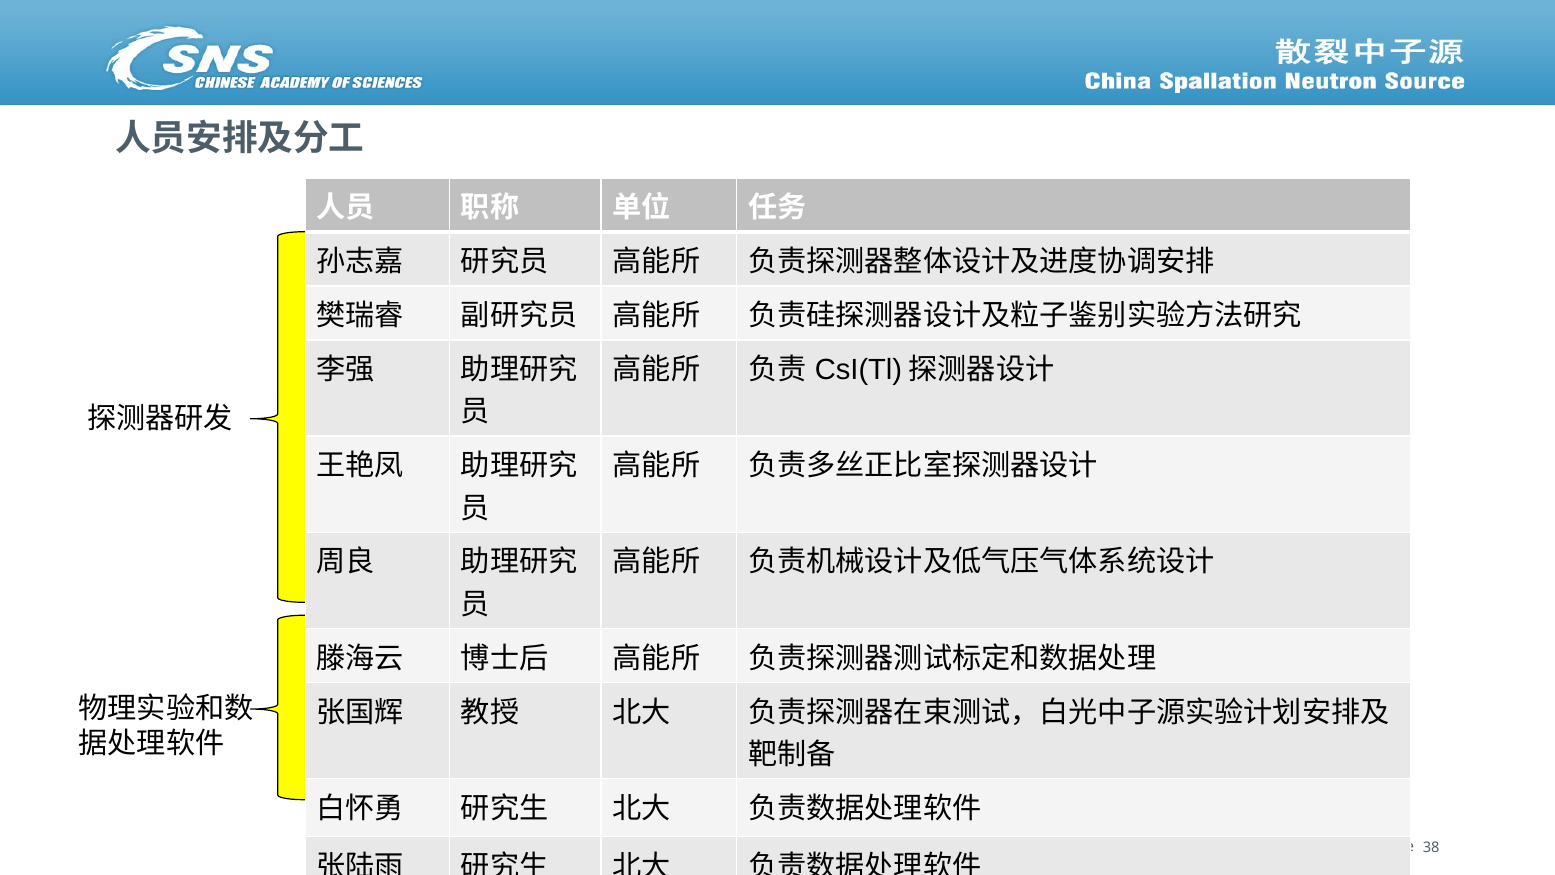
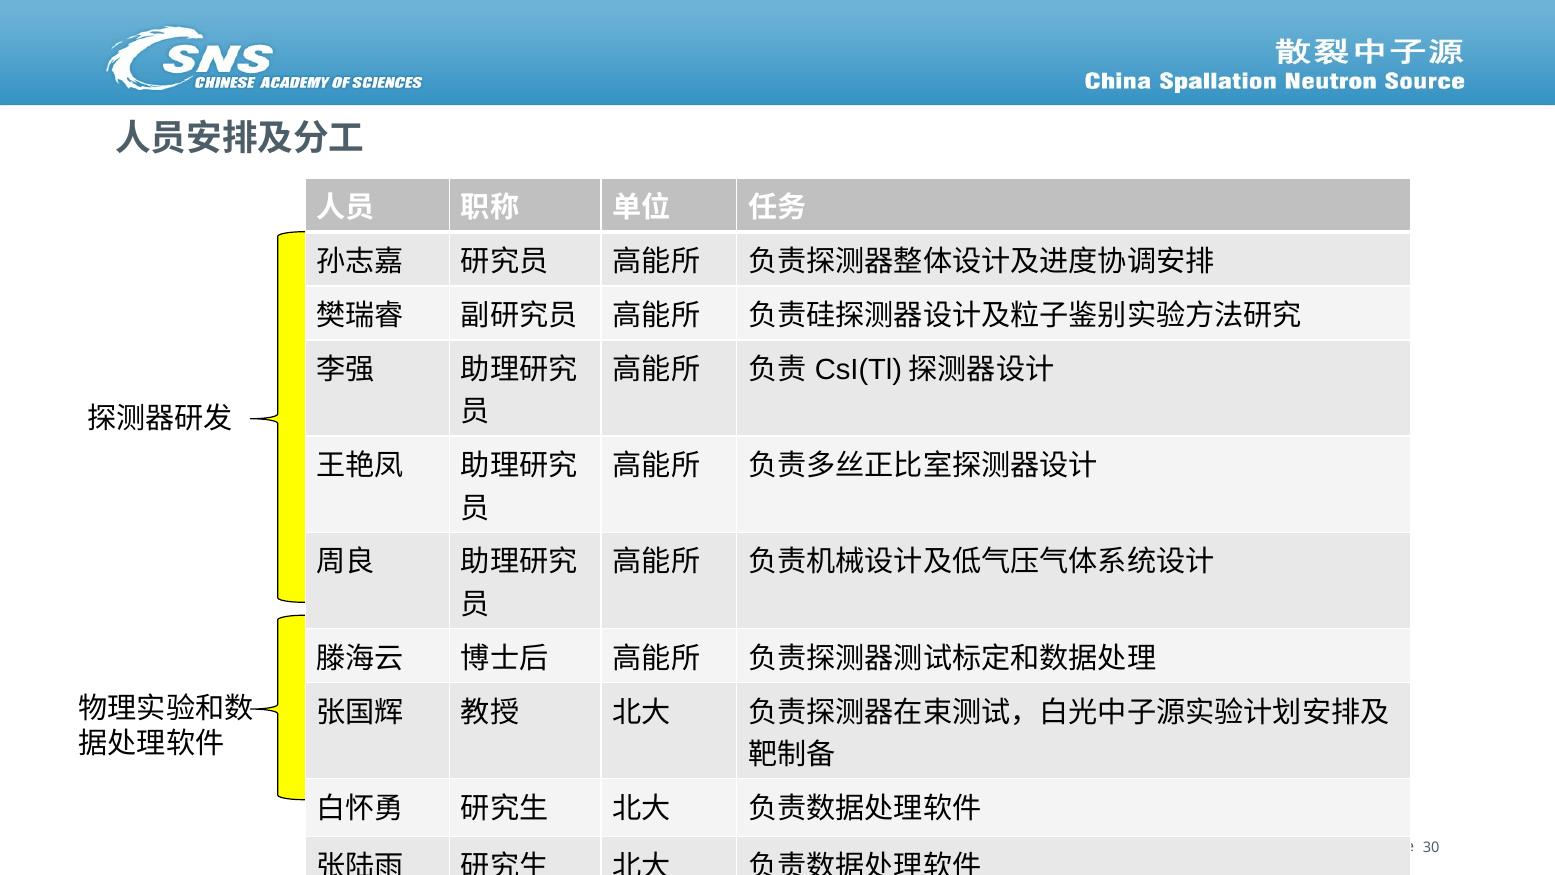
38: 38 -> 30
